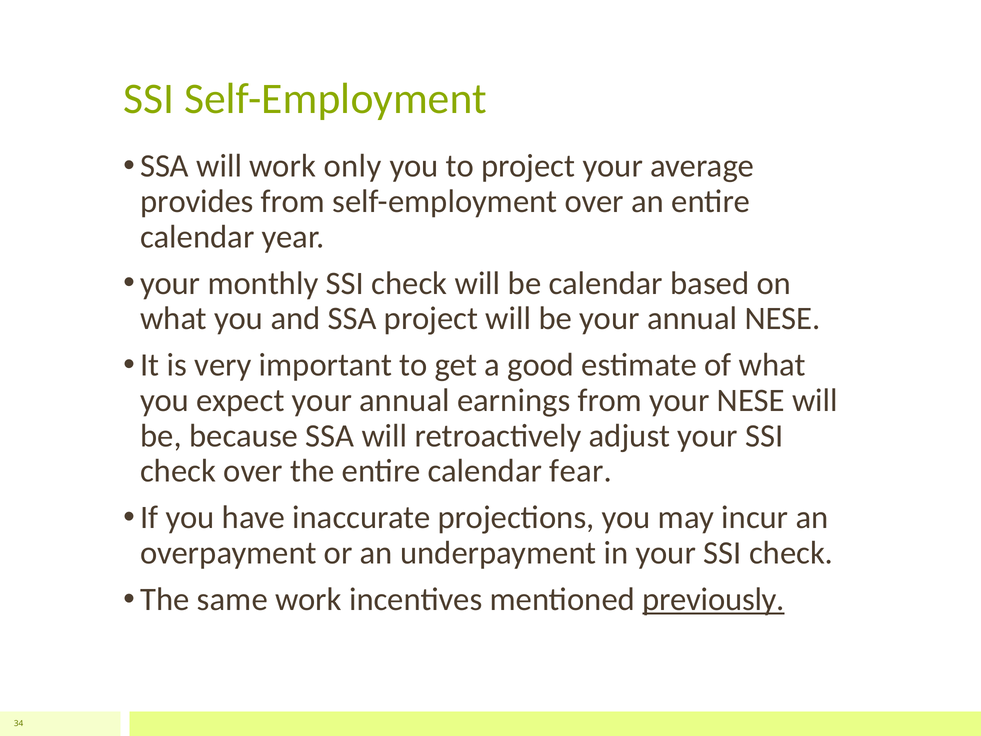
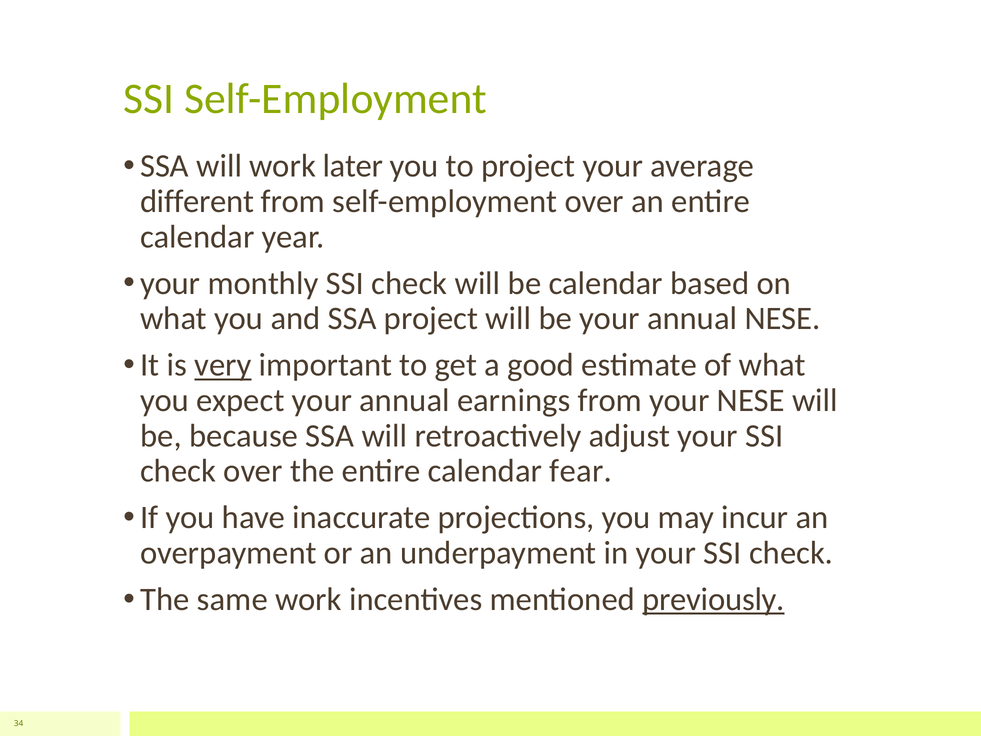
only: only -> later
provides: provides -> different
very underline: none -> present
